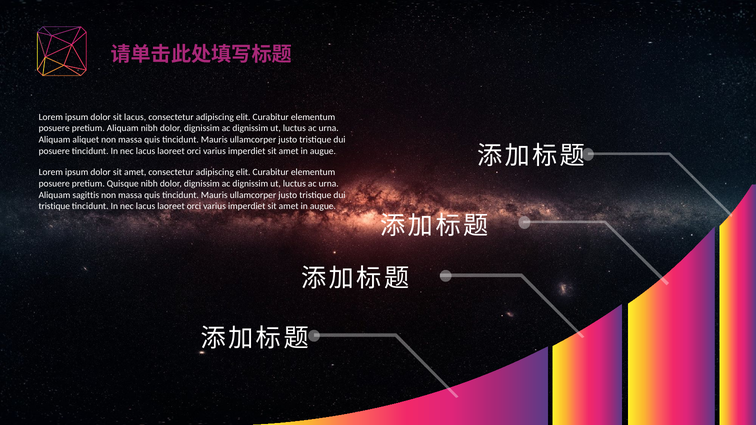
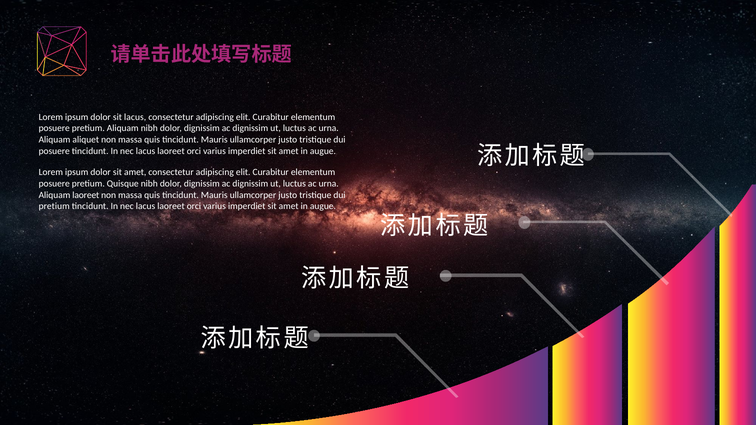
Aliquam sagittis: sagittis -> laoreet
tristique at (54, 206): tristique -> pretium
